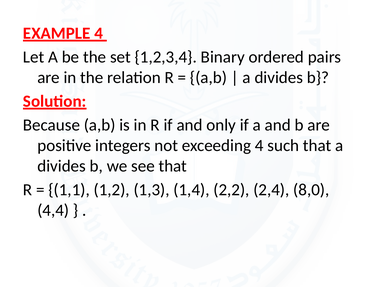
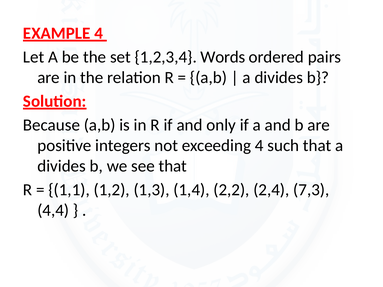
Binary: Binary -> Words
8,0: 8,0 -> 7,3
